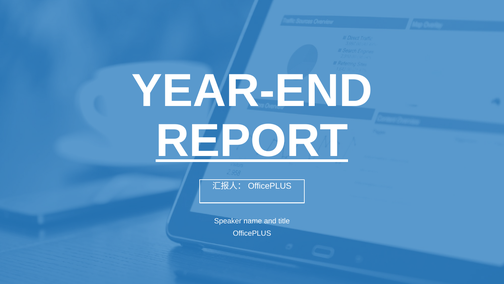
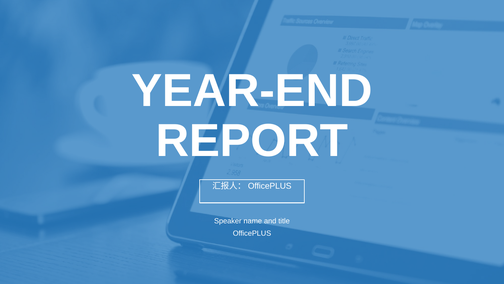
REPORT underline: present -> none
